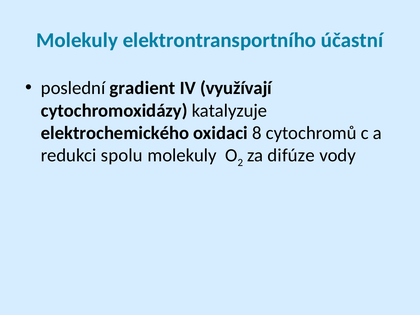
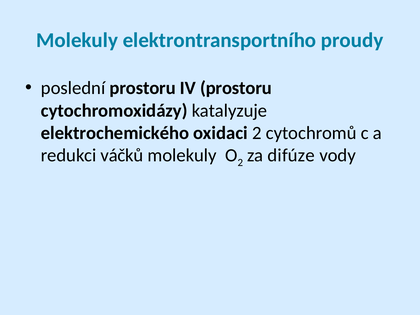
účastní: účastní -> proudy
poslední gradient: gradient -> prostoru
IV využívají: využívají -> prostoru
oxidaci 8: 8 -> 2
spolu: spolu -> váčků
